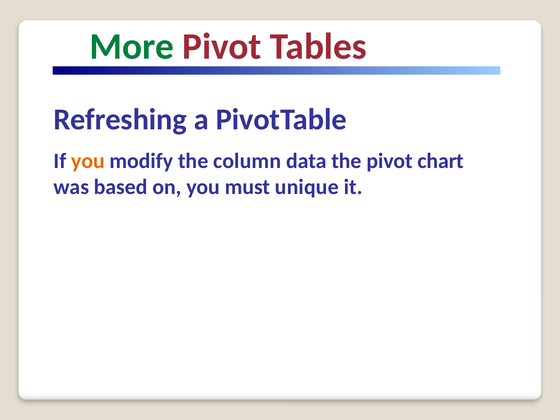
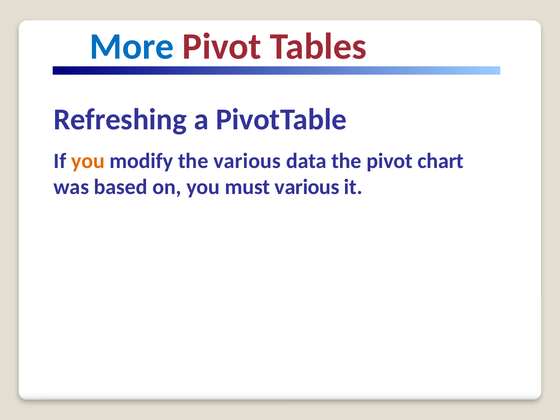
More colour: green -> blue
the column: column -> various
must unique: unique -> various
